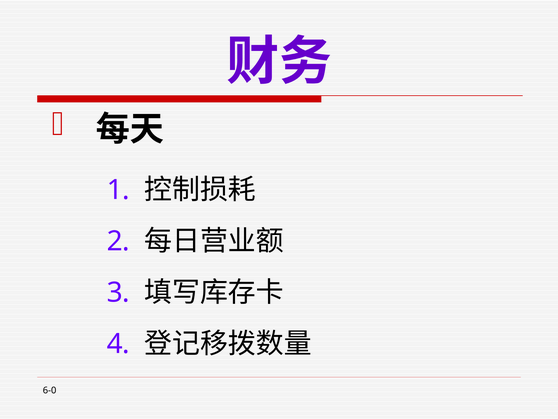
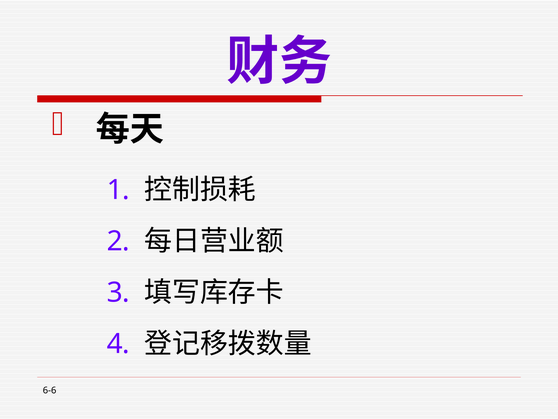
6-0: 6-0 -> 6-6
